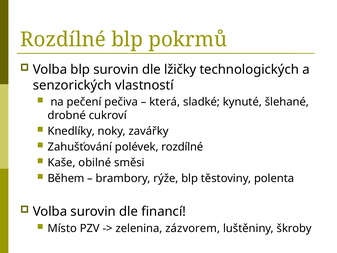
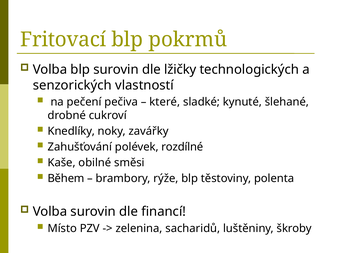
Rozdílné at (63, 40): Rozdílné -> Fritovací
která: která -> které
zázvorem: zázvorem -> sacharidů
